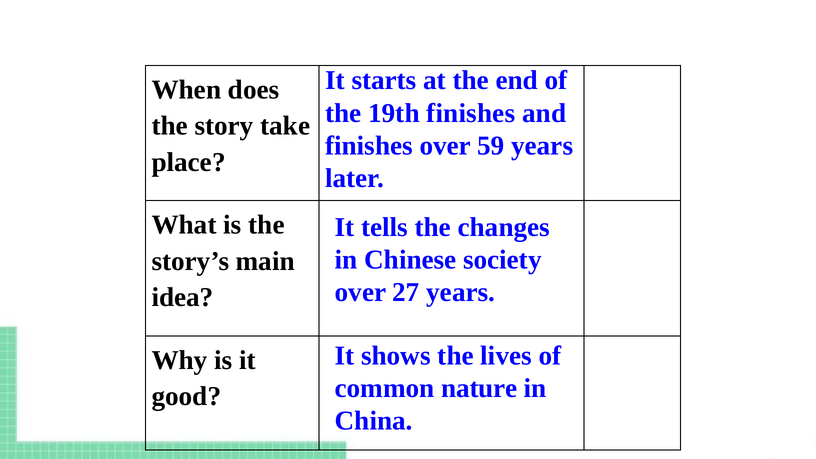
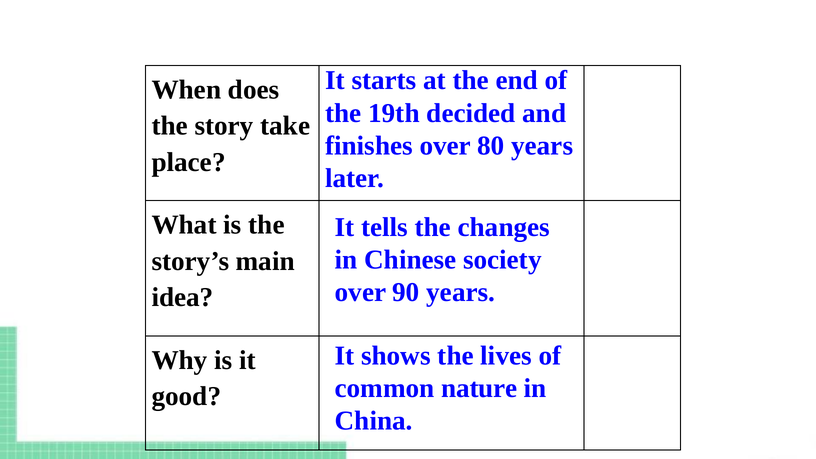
19th finishes: finishes -> decided
59: 59 -> 80
27: 27 -> 90
